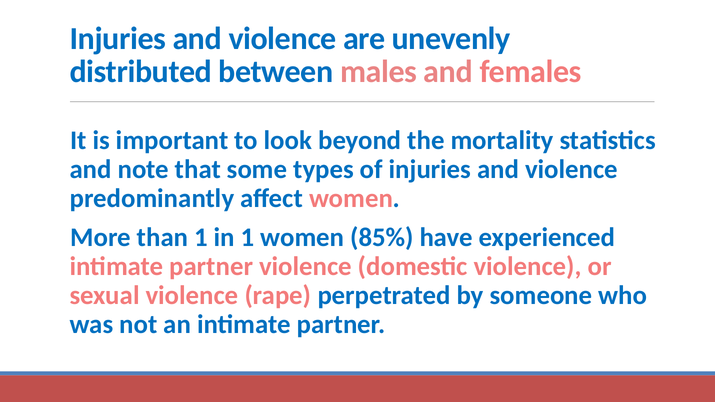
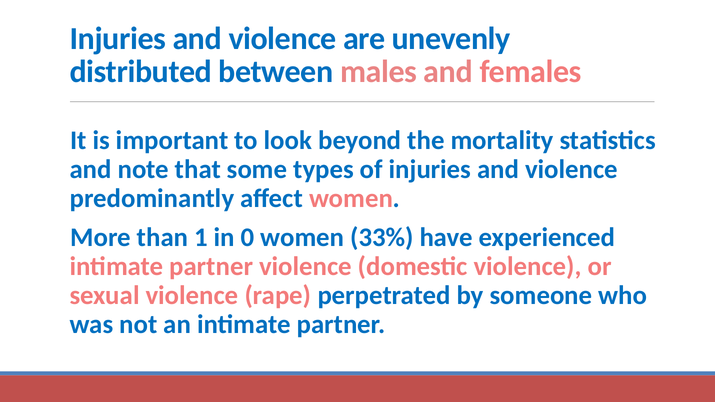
in 1: 1 -> 0
85%: 85% -> 33%
